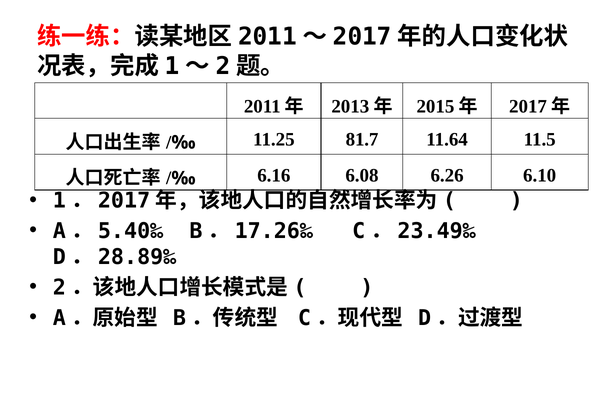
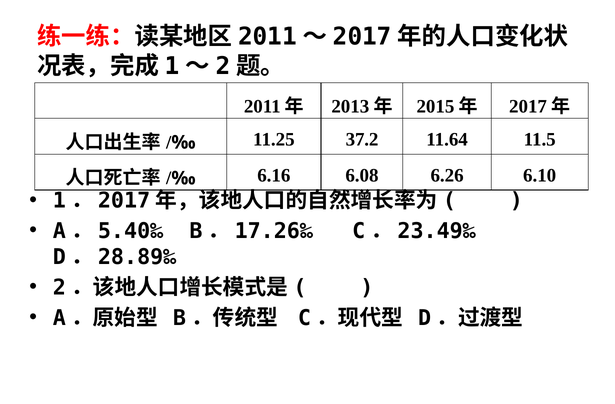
81.7: 81.7 -> 37.2
